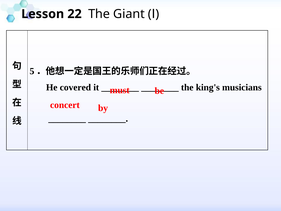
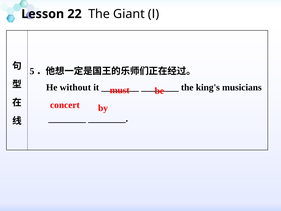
covered: covered -> without
